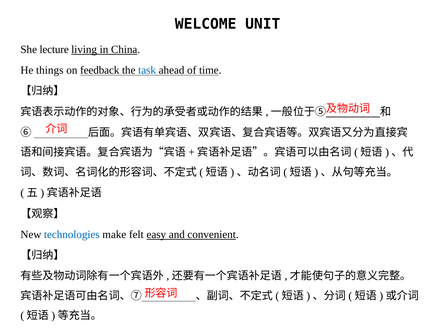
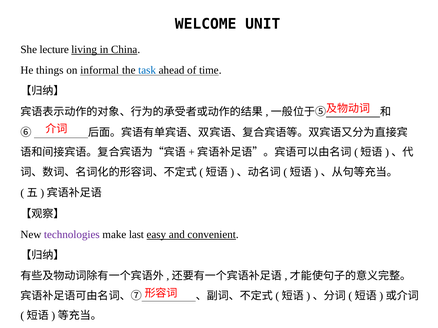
feedback: feedback -> informal
technologies colour: blue -> purple
felt: felt -> last
